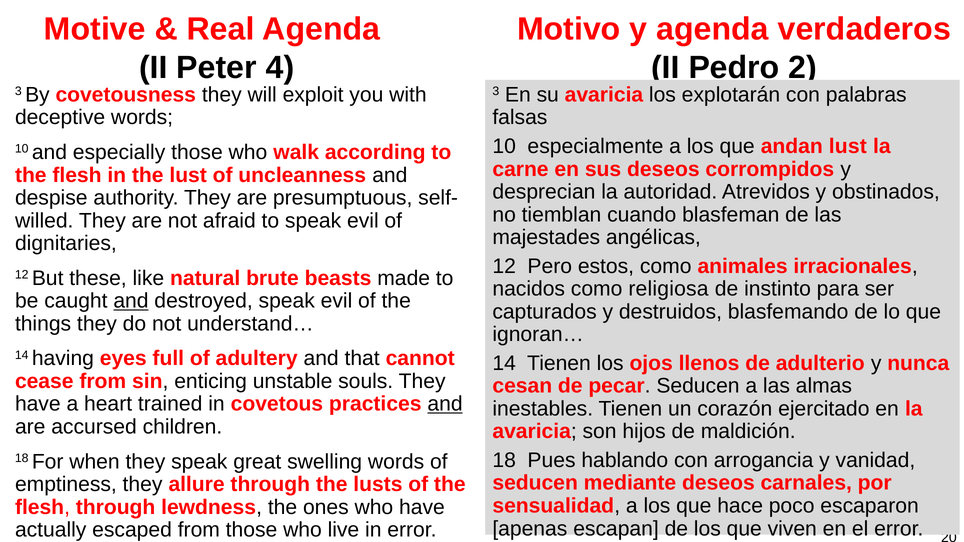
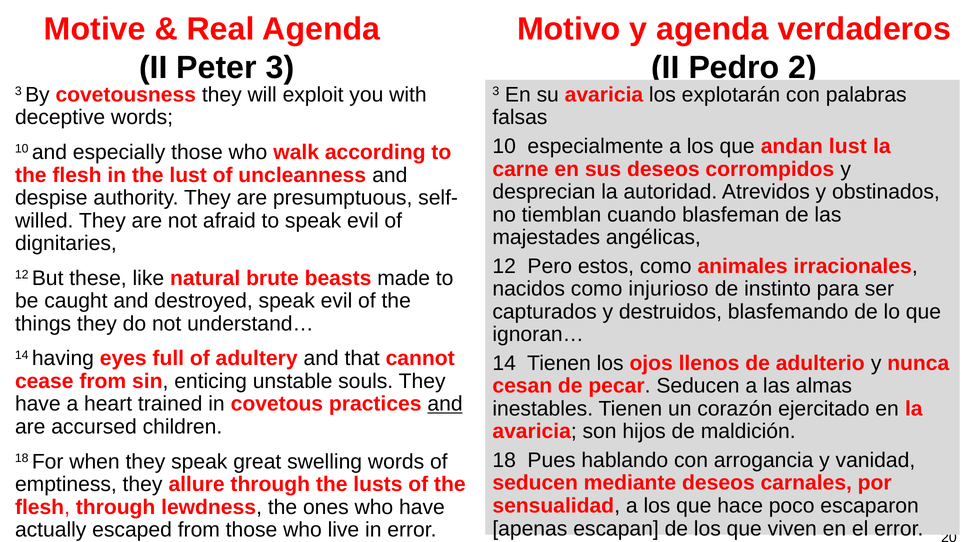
Peter 4: 4 -> 3
religiosa: religiosa -> injurioso
and at (131, 301) underline: present -> none
